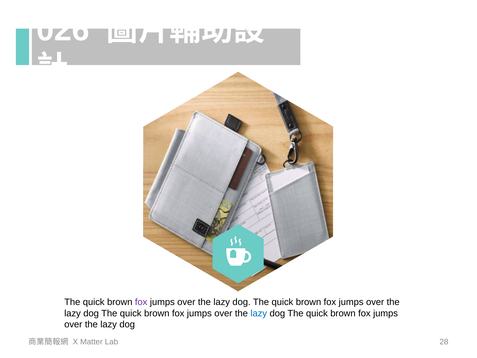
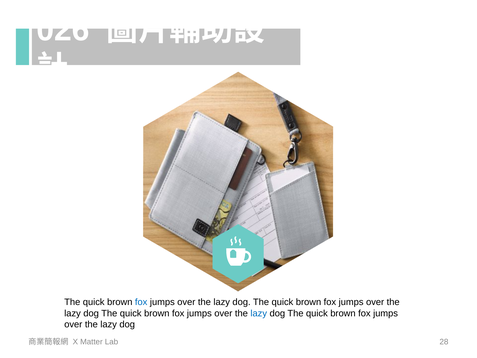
fox at (141, 302) colour: purple -> blue
